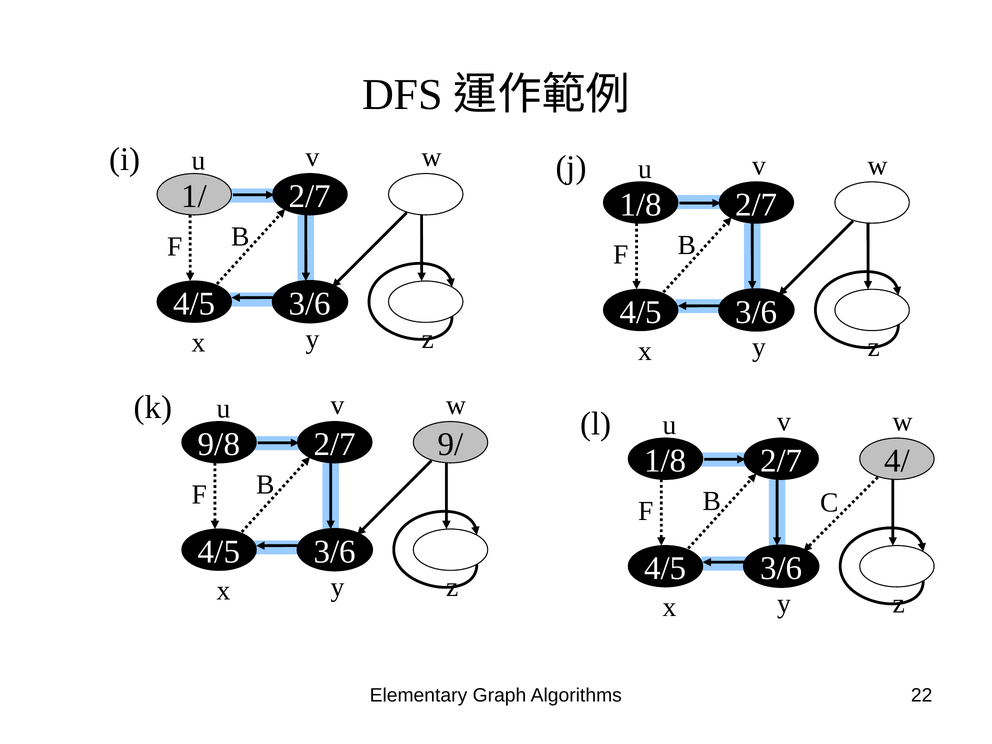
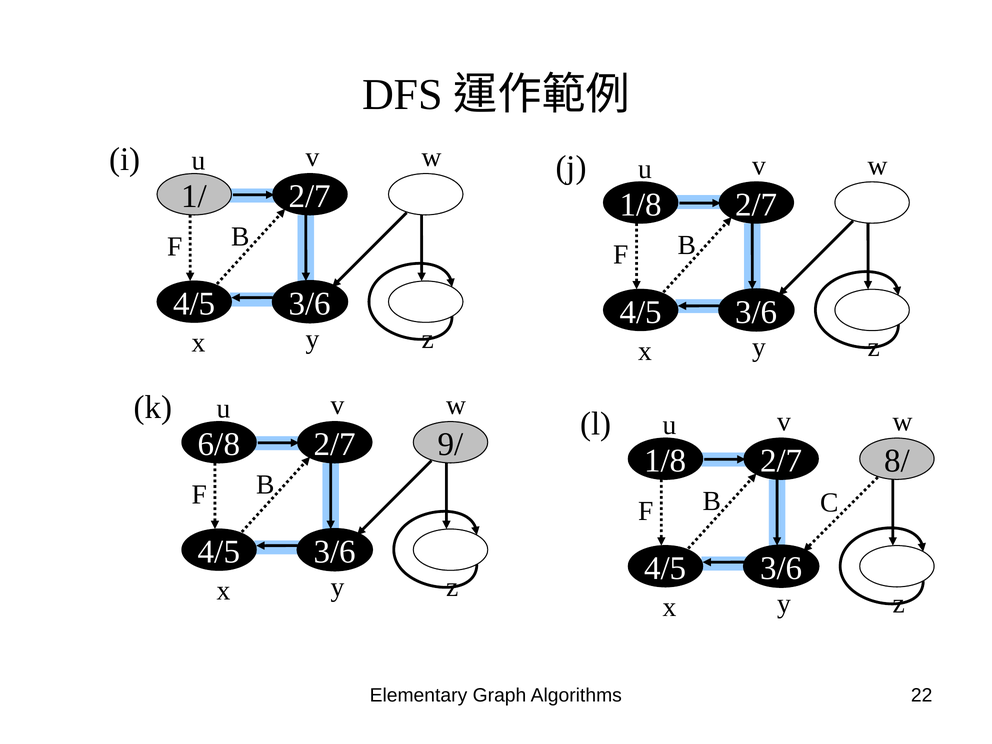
9/8: 9/8 -> 6/8
4/: 4/ -> 8/
